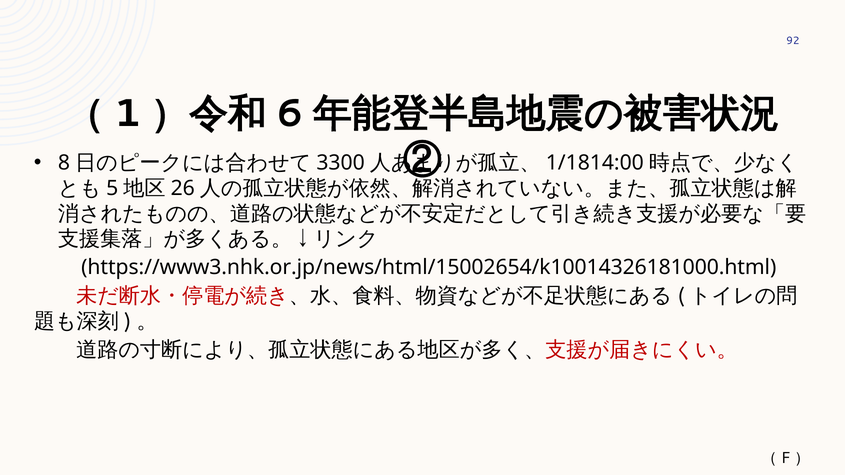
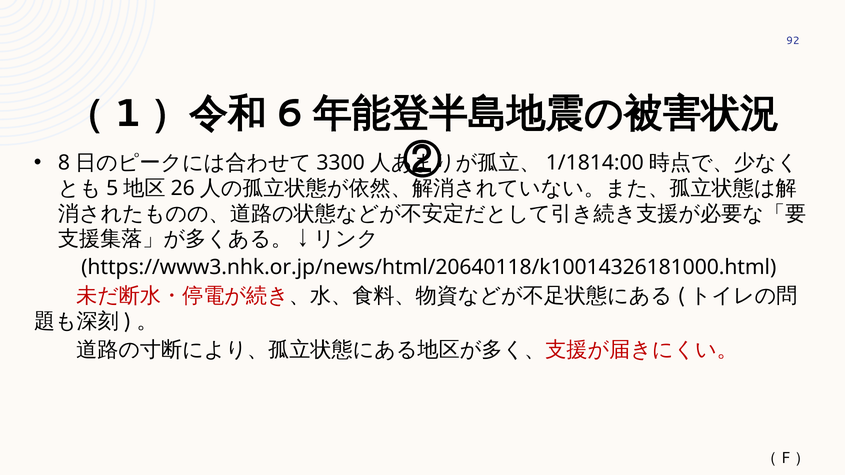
https://www3.nhk.or.jp/news/html/15002654/k10014326181000.html: https://www3.nhk.or.jp/news/html/15002654/k10014326181000.html -> https://www3.nhk.or.jp/news/html/20640118/k10014326181000.html
